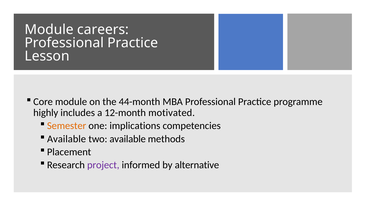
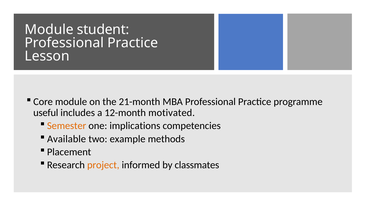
careers: careers -> student
44-month: 44-month -> 21-month
highly: highly -> useful
two available: available -> example
project colour: purple -> orange
alternative: alternative -> classmates
